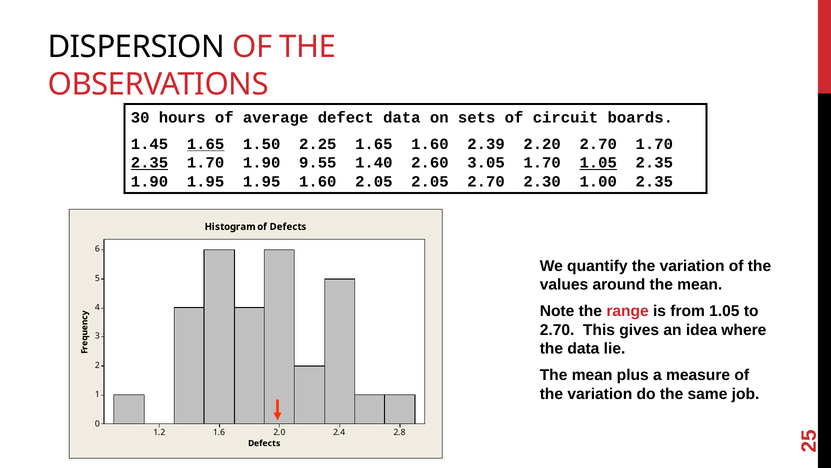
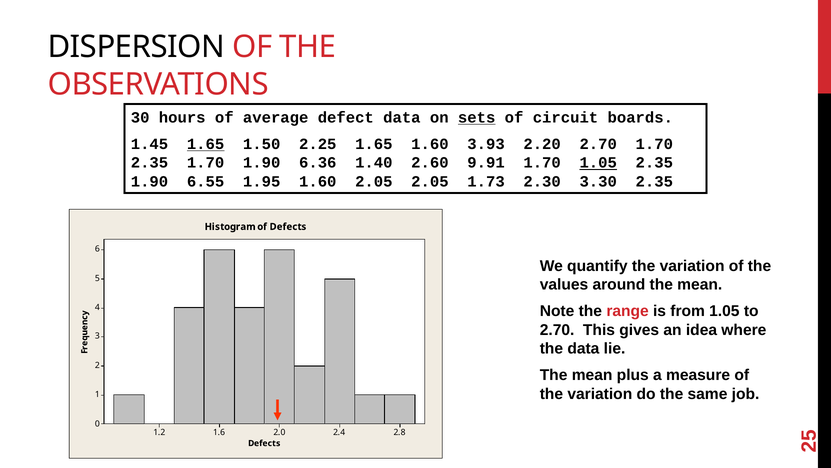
sets underline: none -> present
2.39: 2.39 -> 3.93
2.35 at (149, 163) underline: present -> none
9.55: 9.55 -> 6.36
3.05: 3.05 -> 9.91
1.90 1.95: 1.95 -> 6.55
2.05 2.70: 2.70 -> 1.73
1.00: 1.00 -> 3.30
